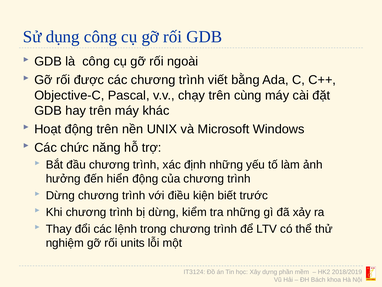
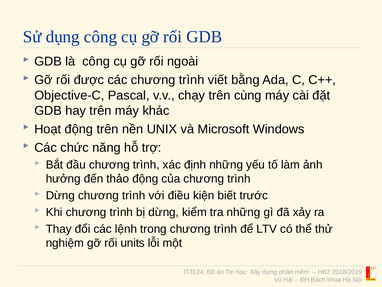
hiển: hiển -> thảo
